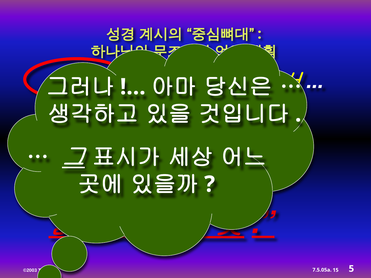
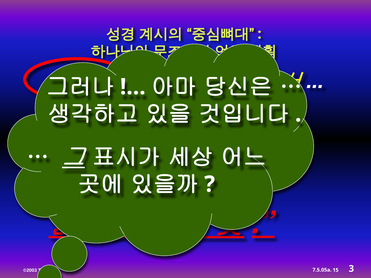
5: 5 -> 3
